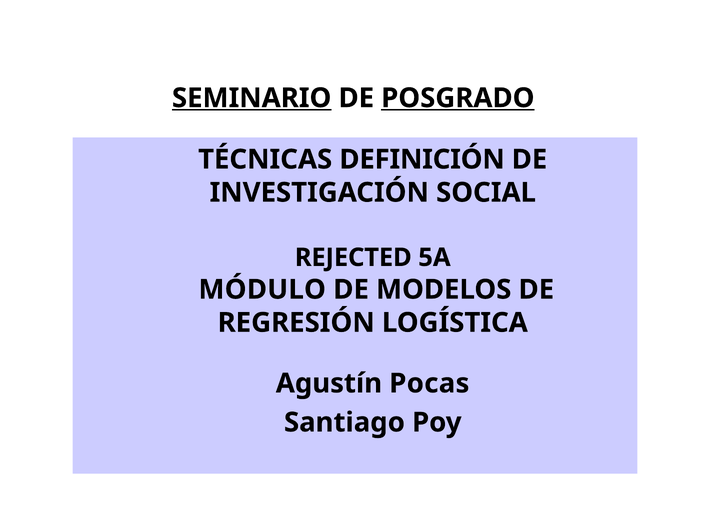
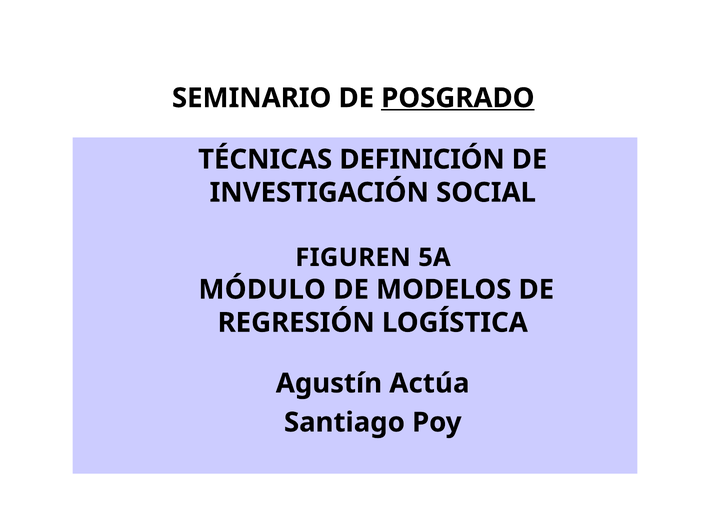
SEMINARIO underline: present -> none
REJECTED: REJECTED -> FIGUREN
Pocas: Pocas -> Actúa
